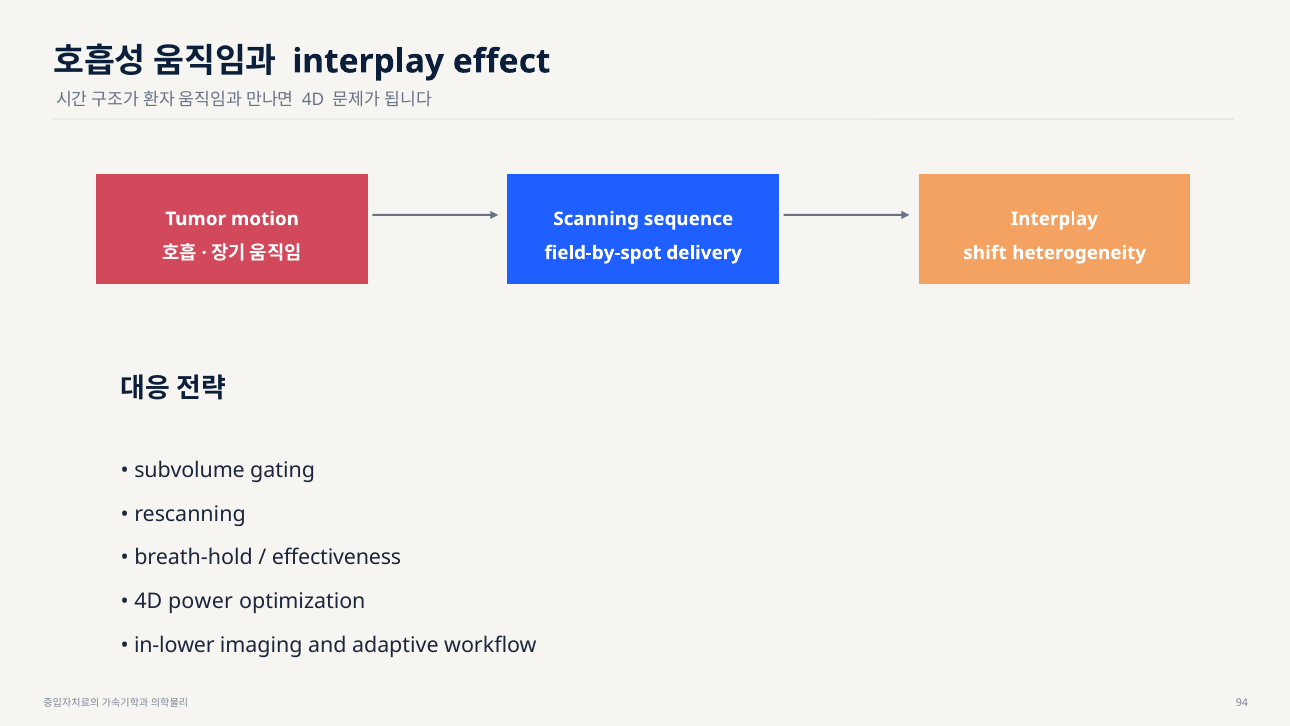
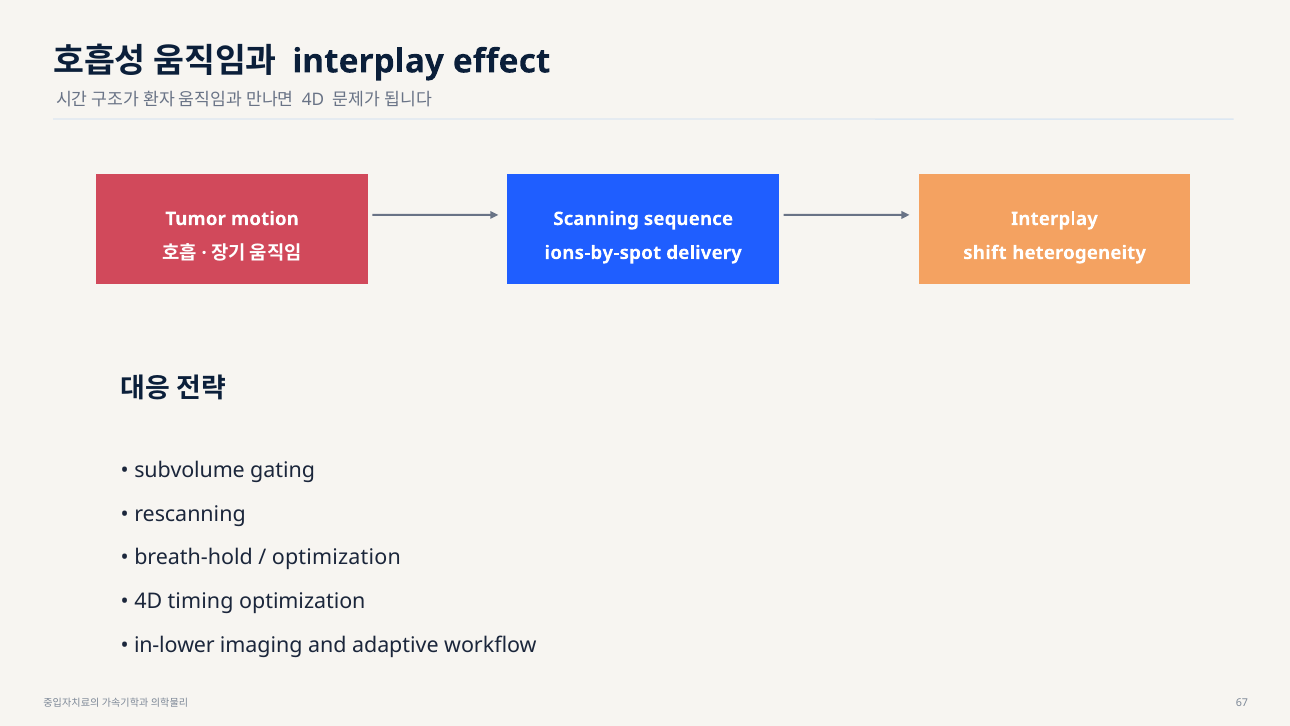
field-by-spot: field-by-spot -> ions-by-spot
effectiveness at (337, 558): effectiveness -> optimization
power: power -> timing
94: 94 -> 67
